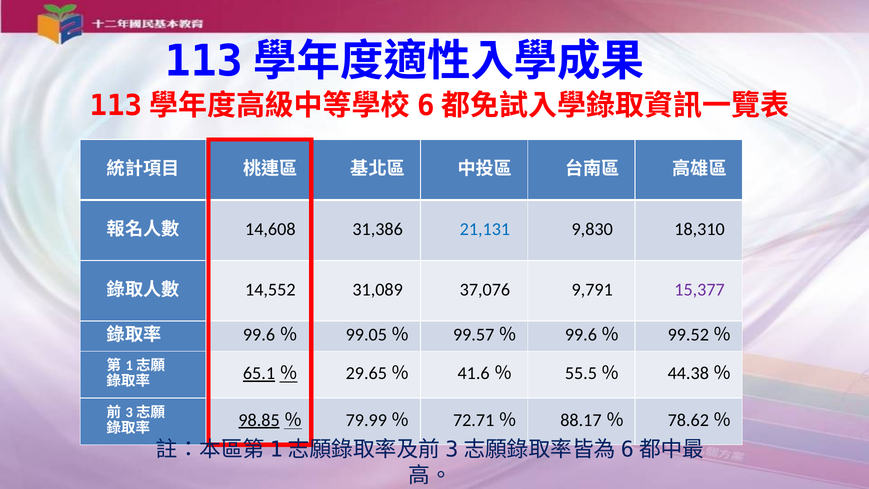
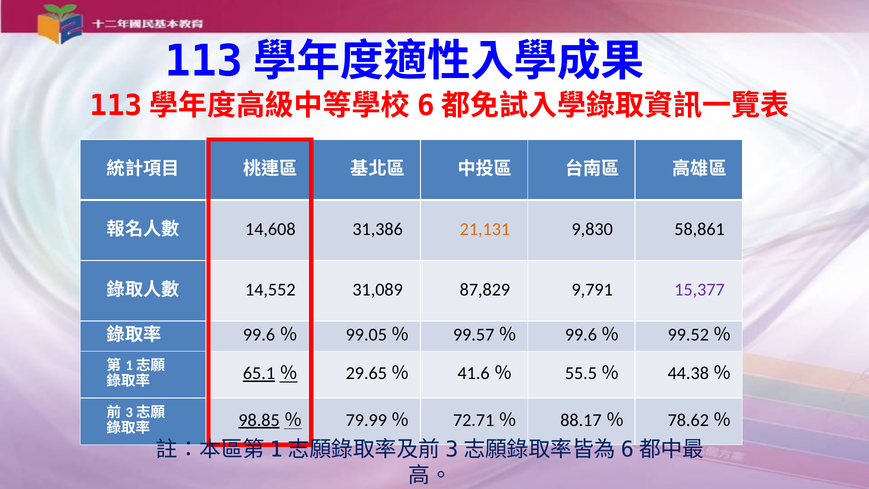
21,131 colour: blue -> orange
18,310: 18,310 -> 58,861
37,076: 37,076 -> 87,829
